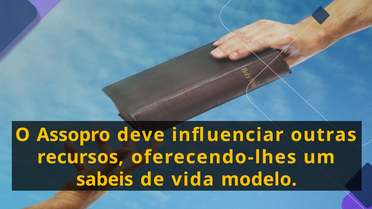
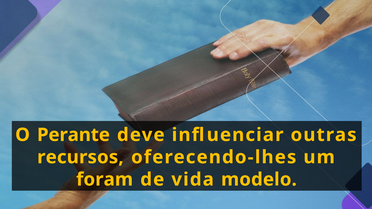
Assopro: Assopro -> Perante
sabeis: sabeis -> foram
